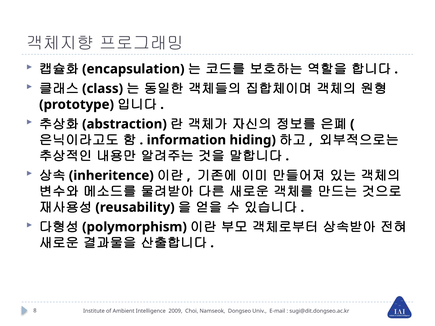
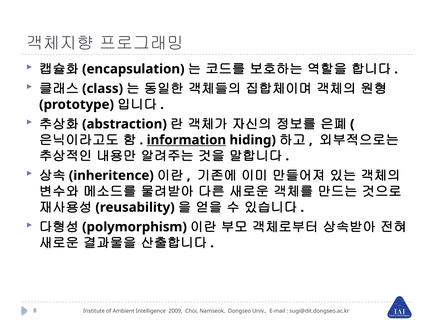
information underline: none -> present
